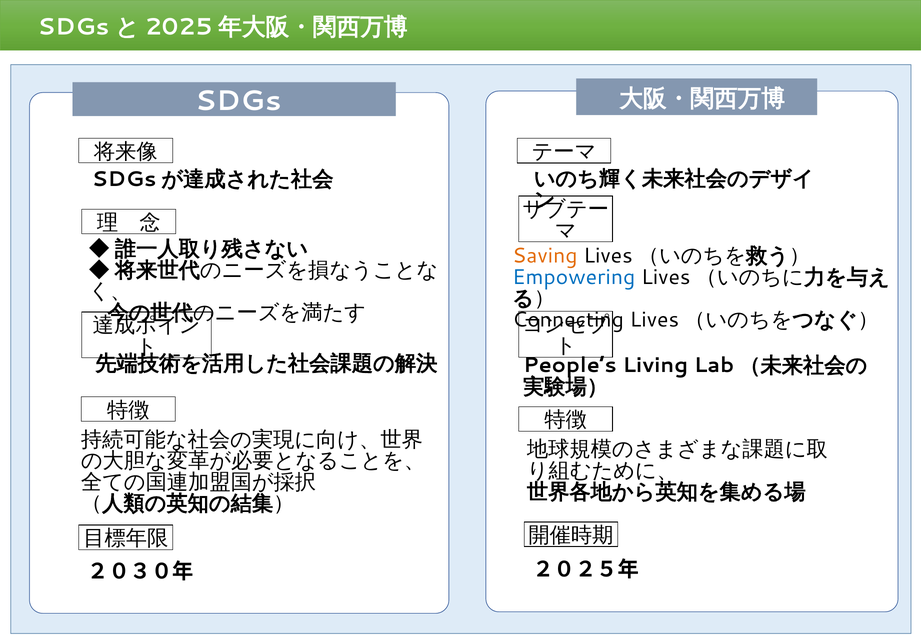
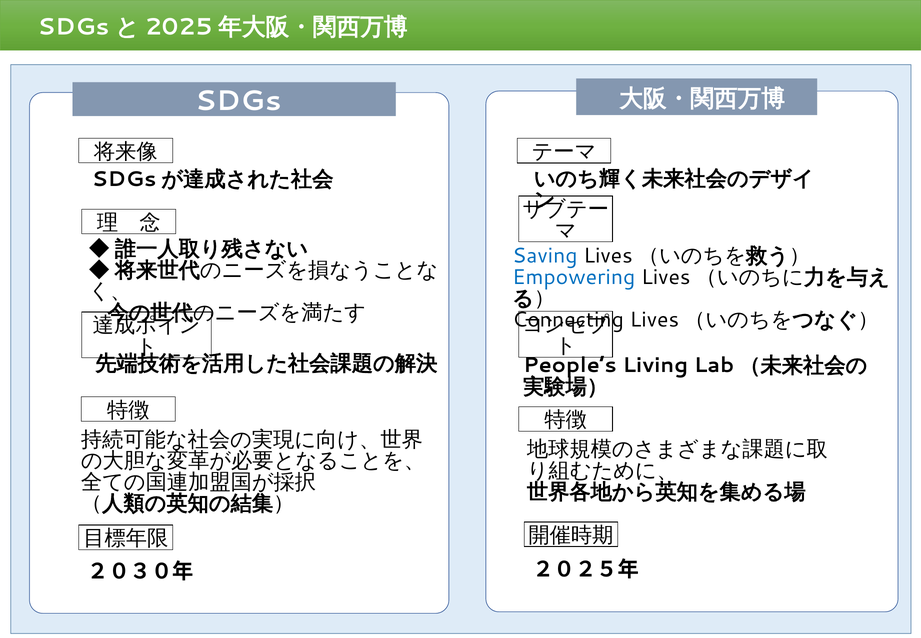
Saving colour: orange -> blue
